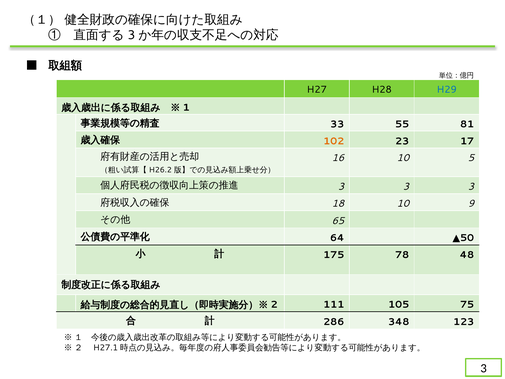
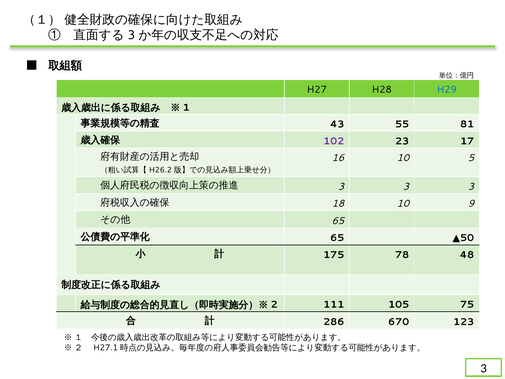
33: 33 -> 43
102 colour: orange -> purple
64 at (337, 238): 64 -> 65
348: 348 -> 670
